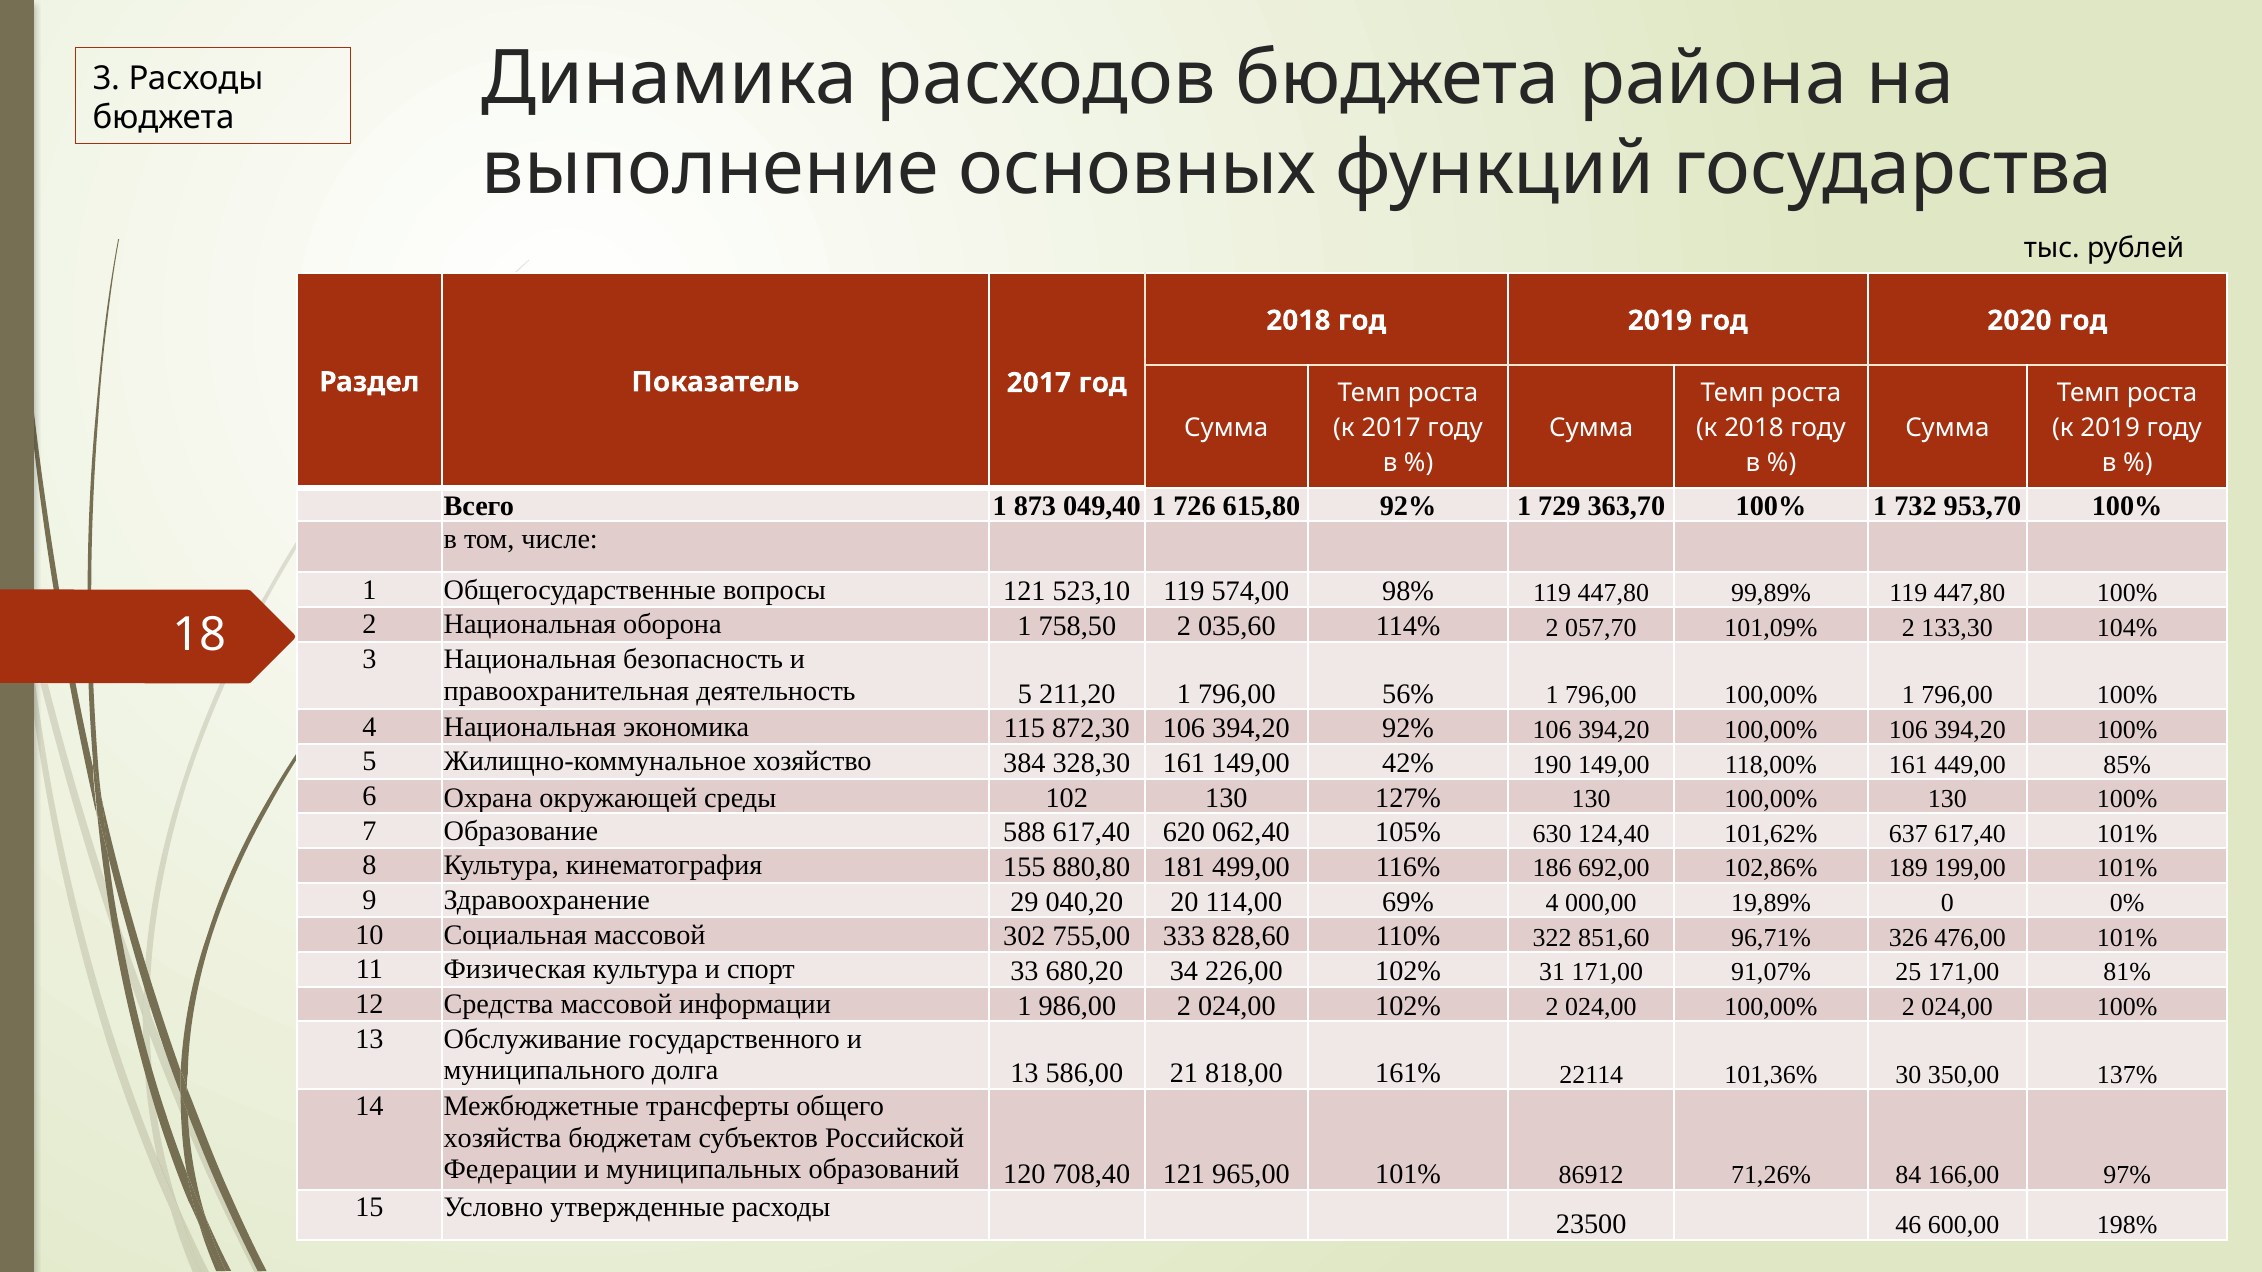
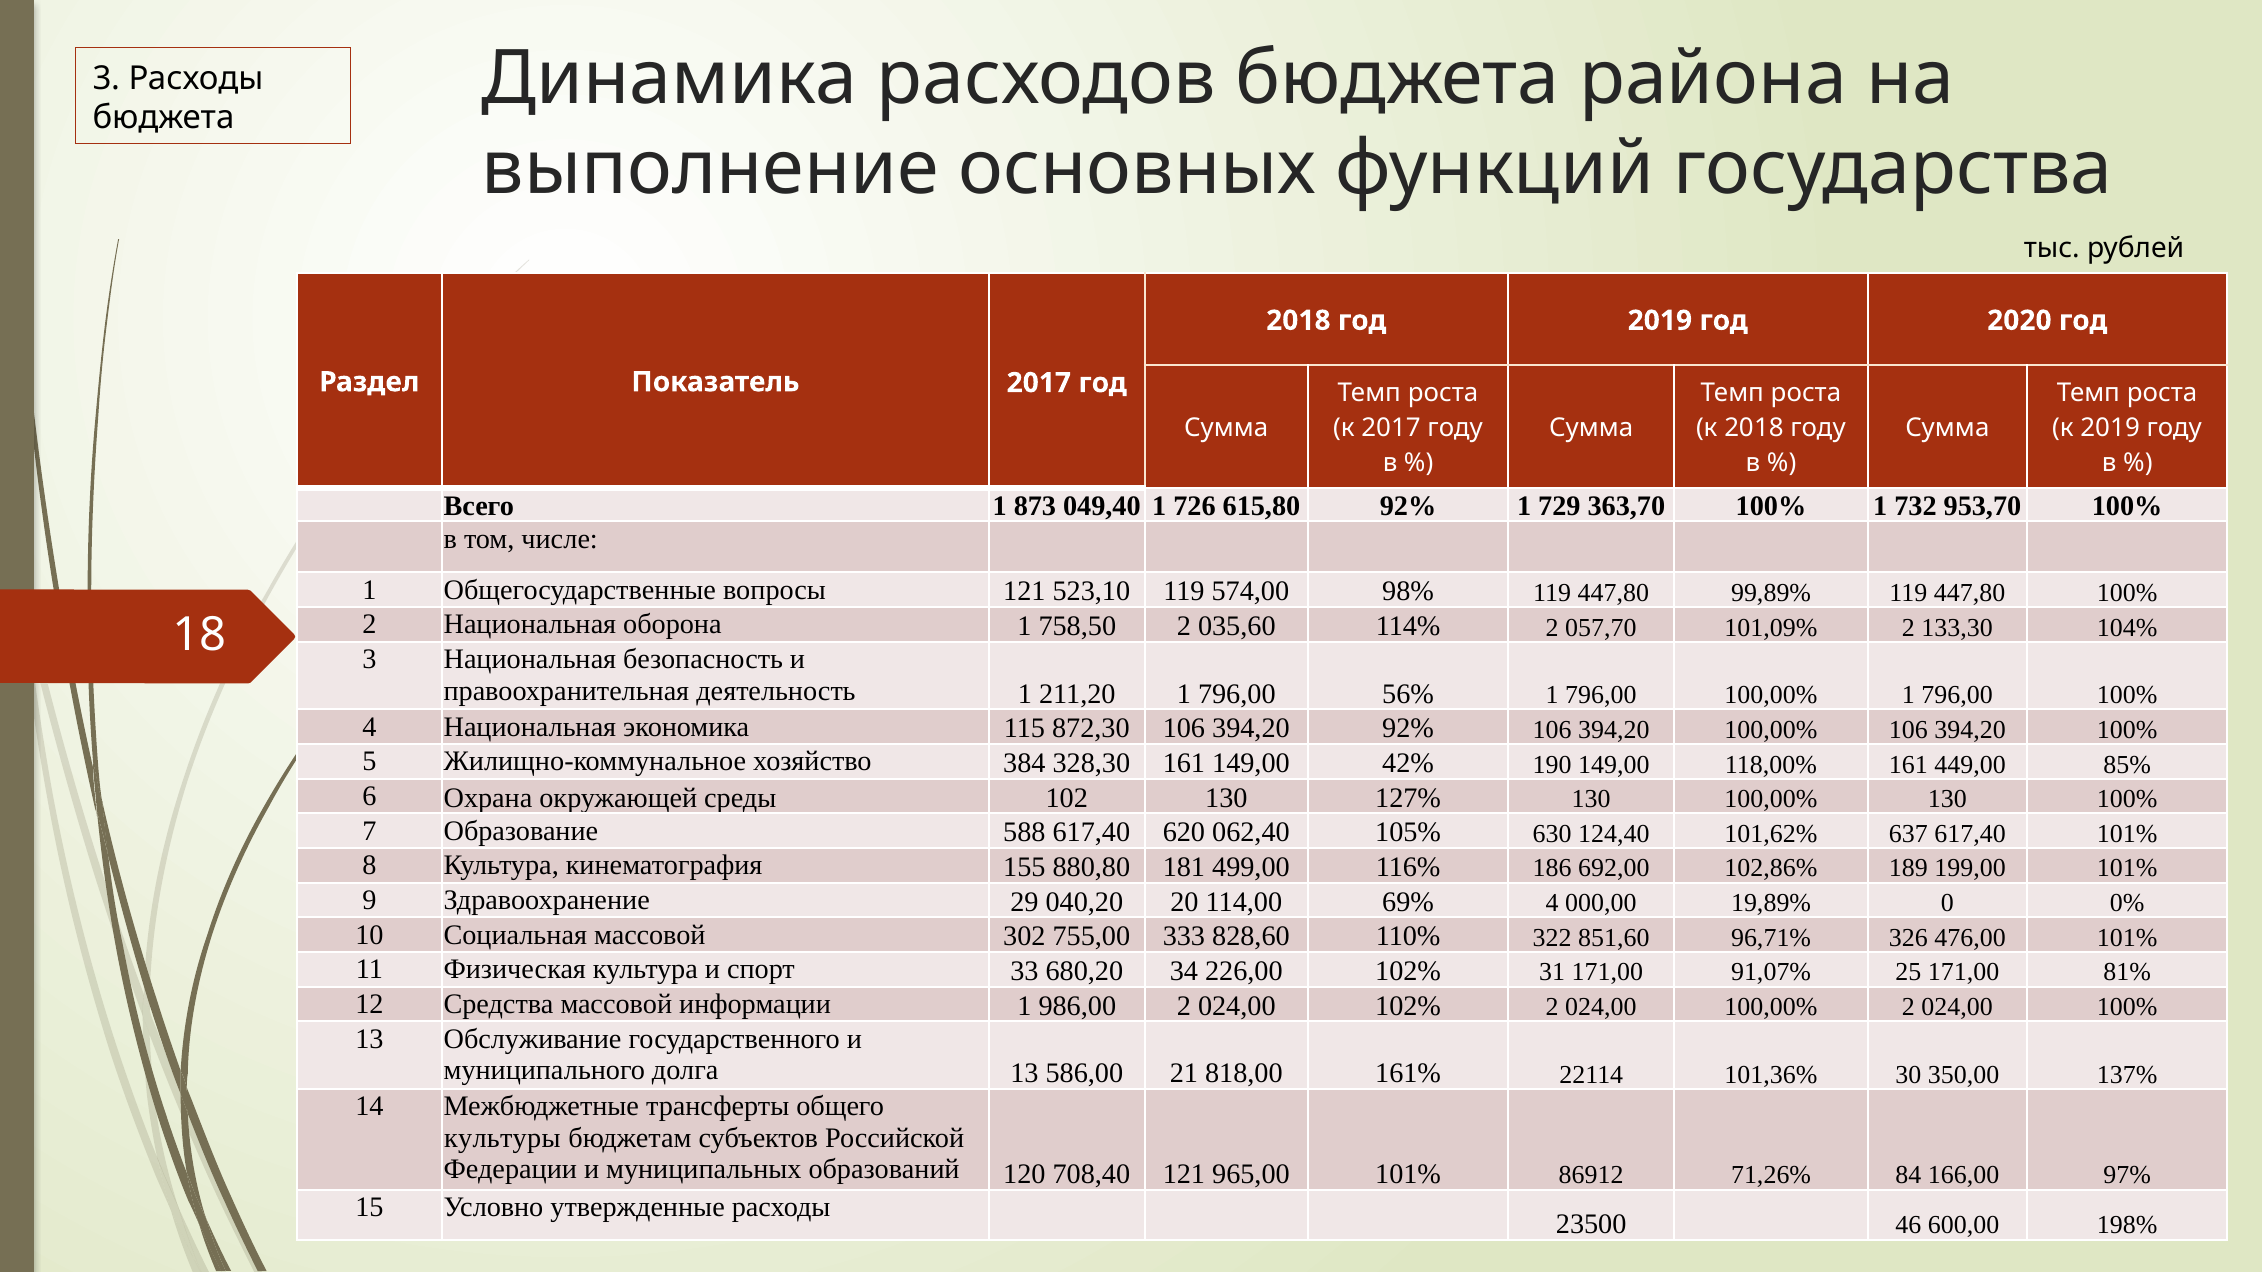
деятельность 5: 5 -> 1
хозяйства: хозяйства -> культуры
